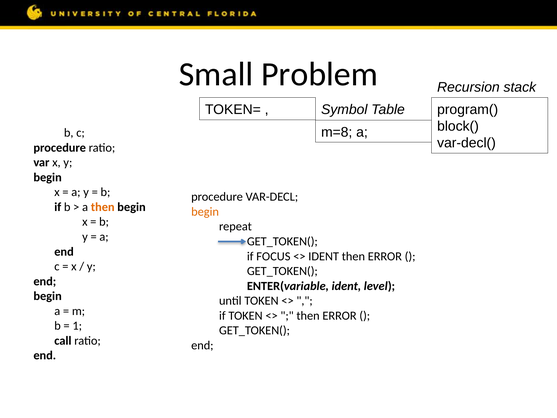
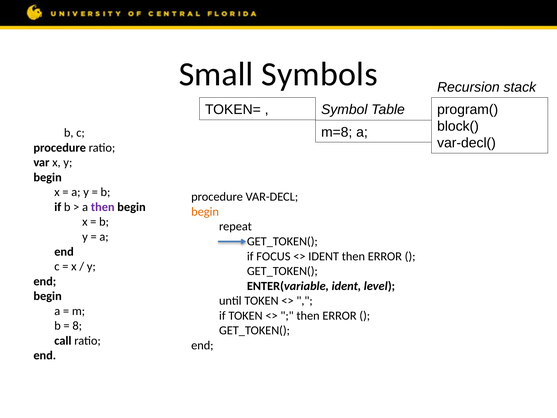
Problem: Problem -> Symbols
then at (103, 207) colour: orange -> purple
1 at (77, 326): 1 -> 8
